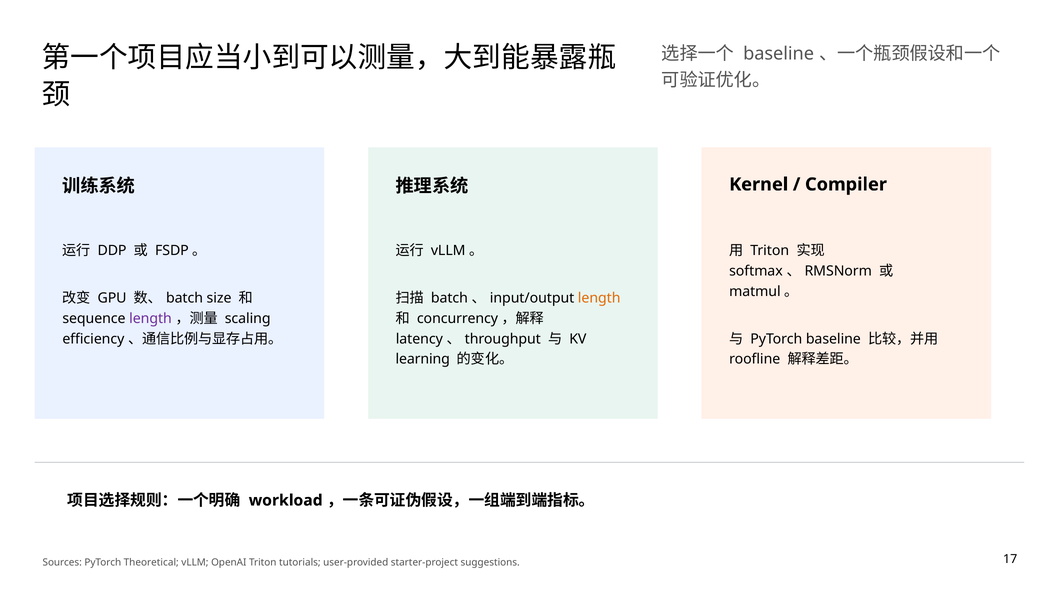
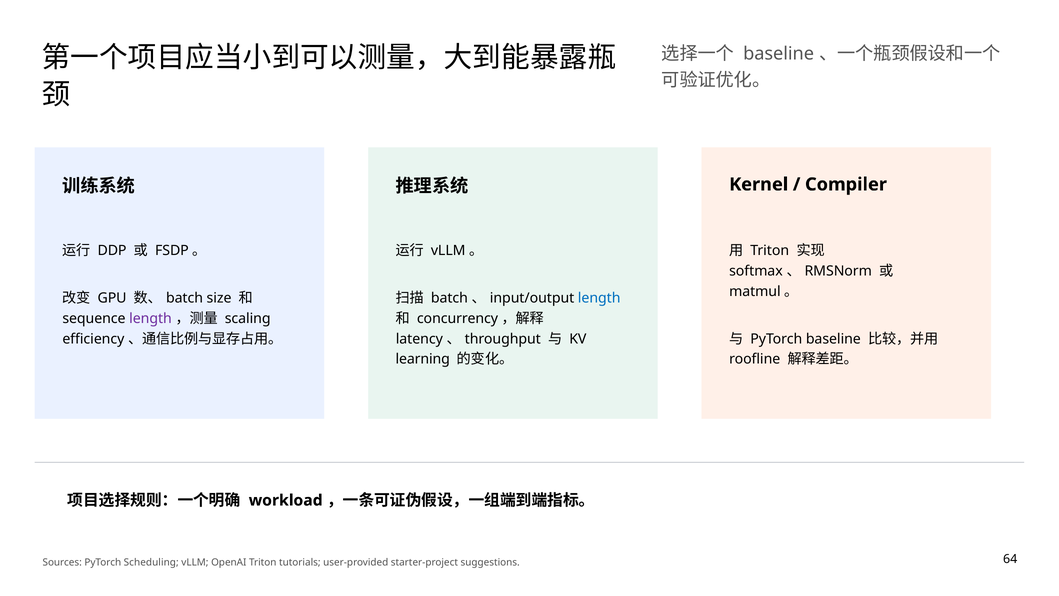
length at (599, 298) colour: orange -> blue
Theoretical: Theoretical -> Scheduling
17: 17 -> 64
